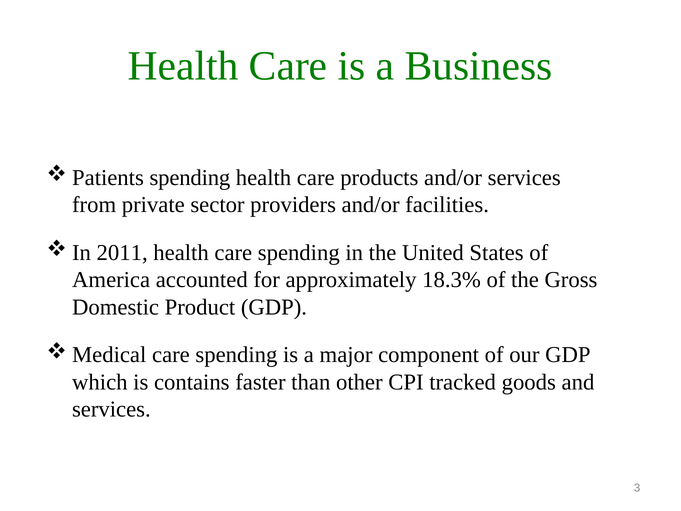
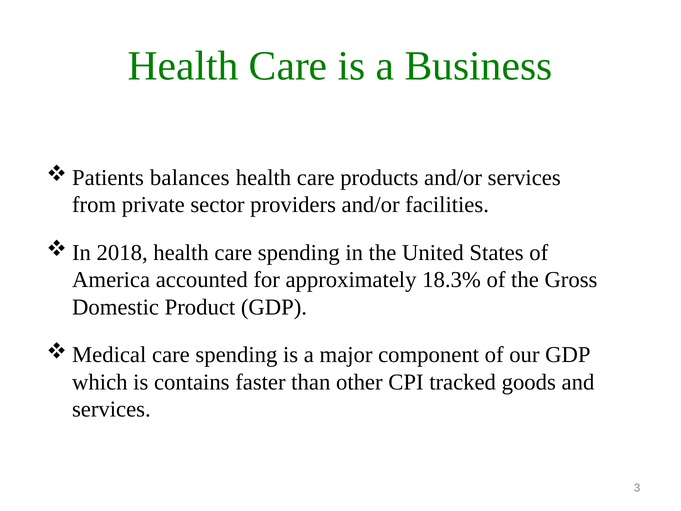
spending at (190, 178): spending -> balances
2011: 2011 -> 2018
